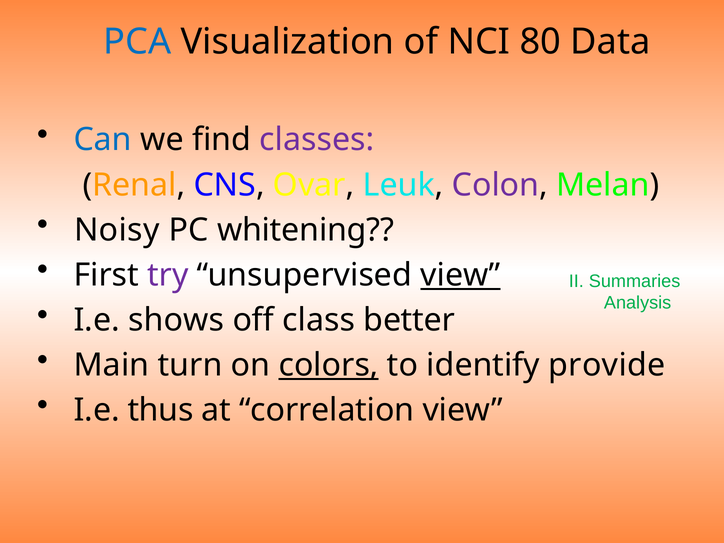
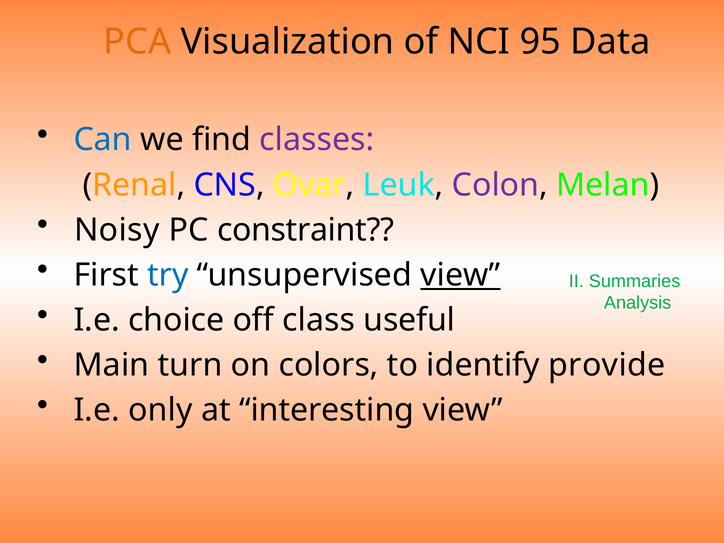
PCA colour: blue -> orange
80: 80 -> 95
whitening: whitening -> constraint
try colour: purple -> blue
shows: shows -> choice
better: better -> useful
colors underline: present -> none
thus: thus -> only
correlation: correlation -> interesting
